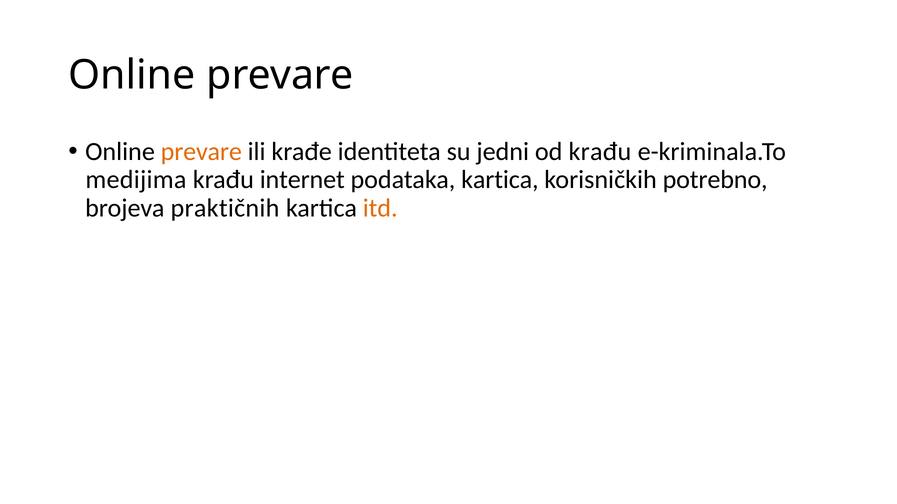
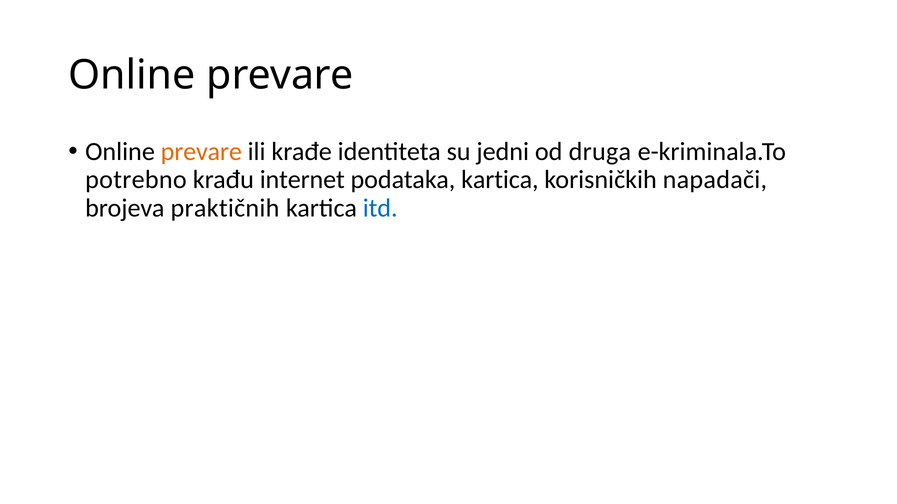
od krađu: krađu -> druga
medijima: medijima -> potrebno
potrebno: potrebno -> napadači
itd colour: orange -> blue
